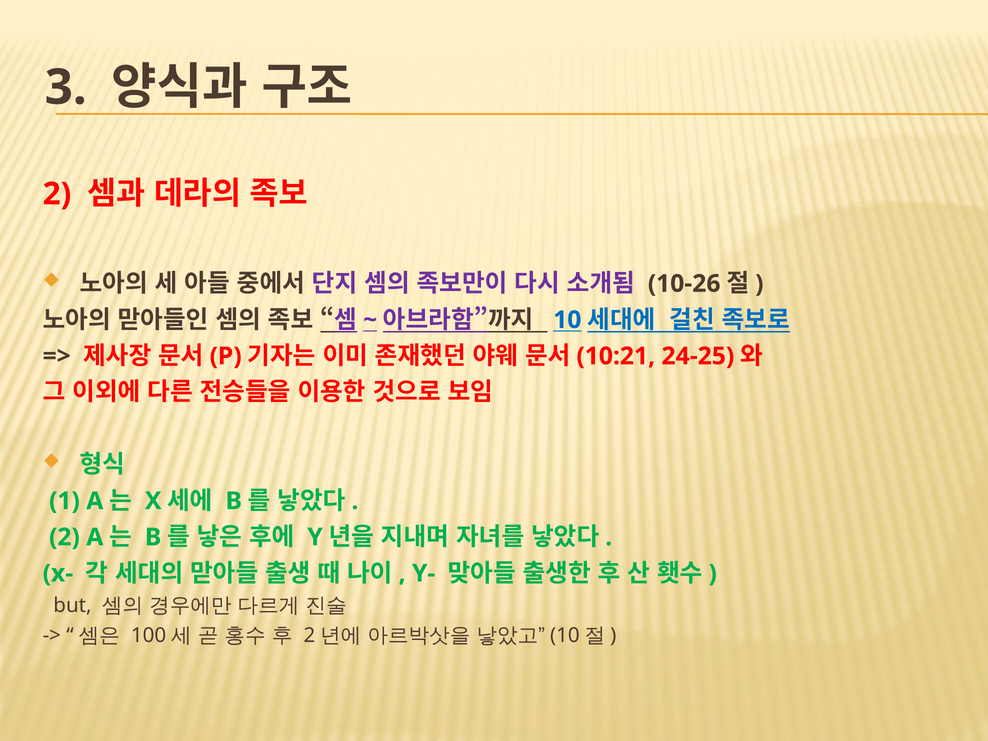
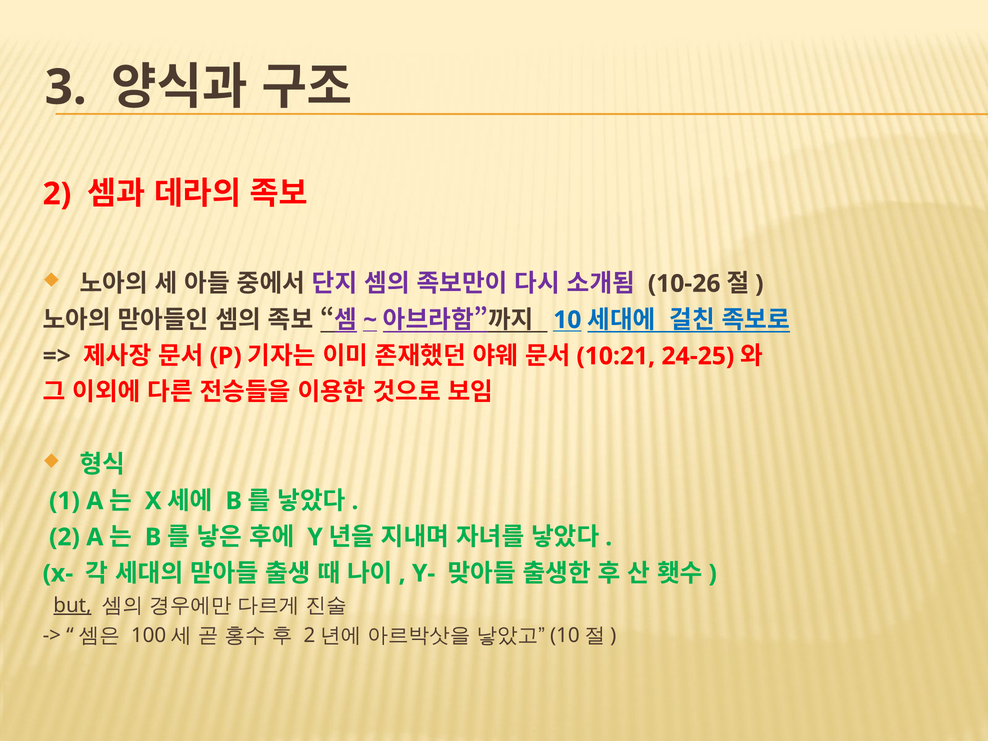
but underline: none -> present
